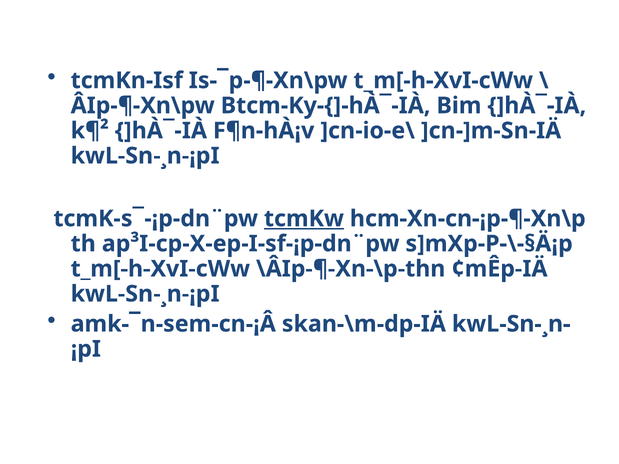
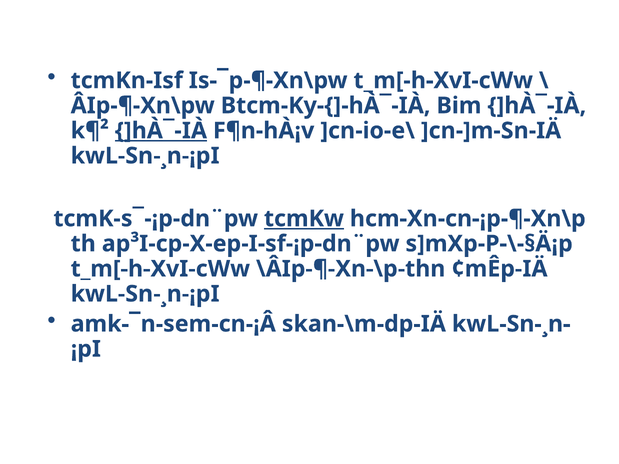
]hÀ¯-IÀ at (161, 131) underline: none -> present
